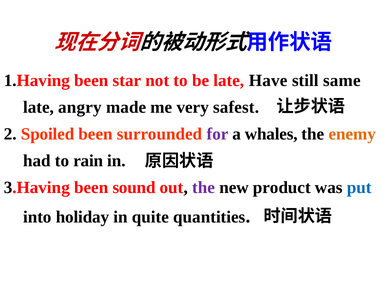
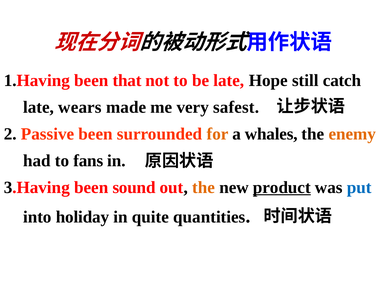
star: star -> that
Have: Have -> Hope
same: same -> catch
angry: angry -> wears
Spoiled: Spoiled -> Passive
for colour: purple -> orange
rain: rain -> fans
the at (204, 187) colour: purple -> orange
product underline: none -> present
